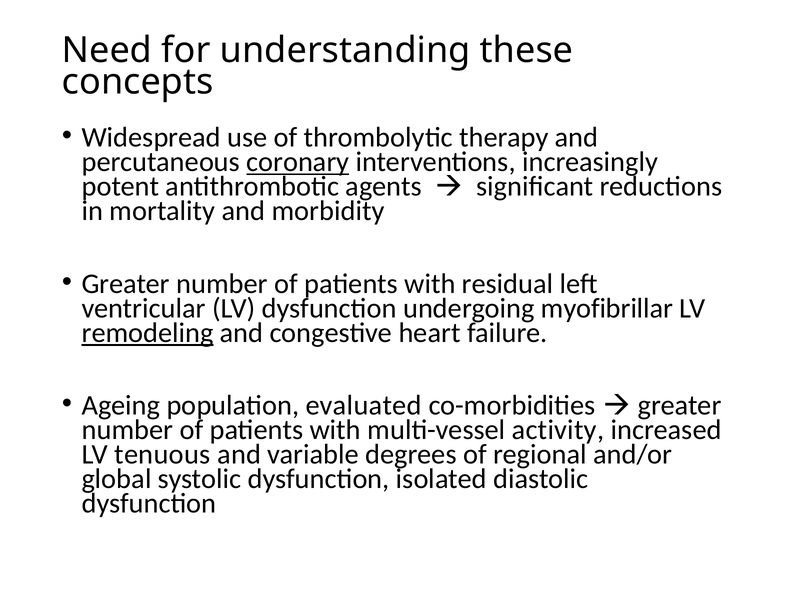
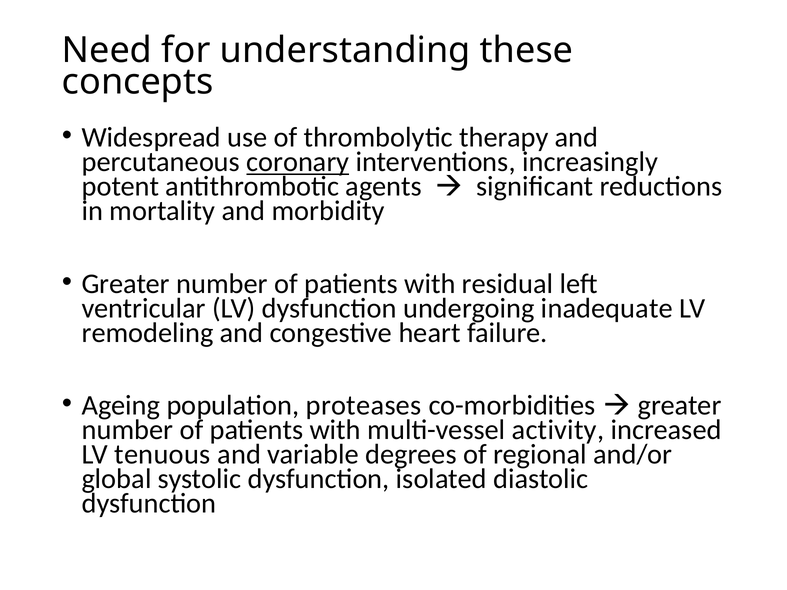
myofibrillar: myofibrillar -> inadequate
remodeling underline: present -> none
evaluated: evaluated -> proteases
